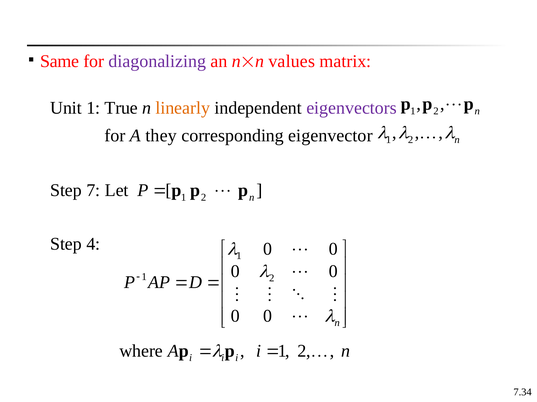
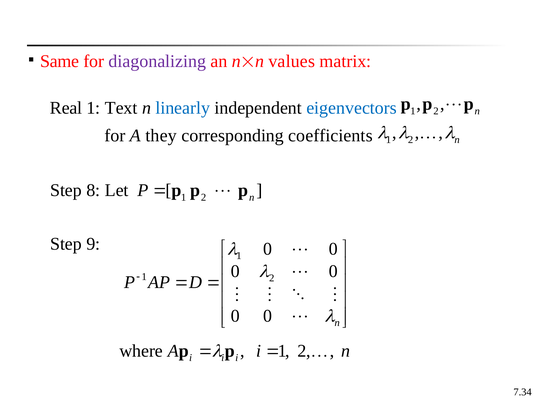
Unit: Unit -> Real
True: True -> Text
linearly colour: orange -> blue
eigenvectors colour: purple -> blue
eigenvector: eigenvector -> coefficients
7: 7 -> 8
4: 4 -> 9
